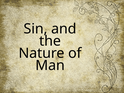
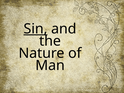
Sin underline: none -> present
